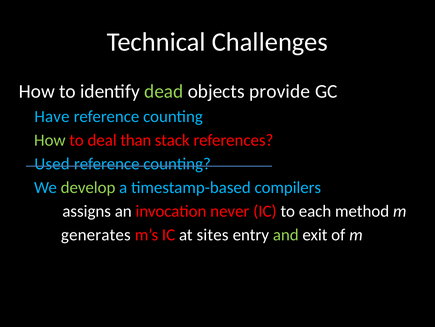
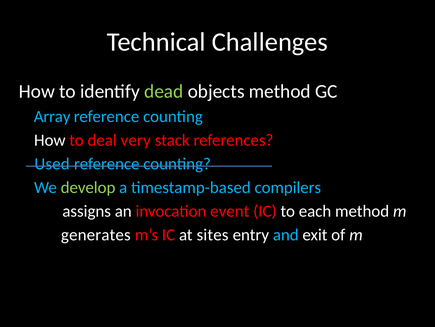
objects provide: provide -> method
Have: Have -> Array
How at (50, 140) colour: light green -> white
than: than -> very
never: never -> event
and colour: light green -> light blue
